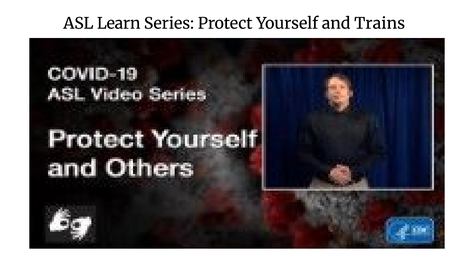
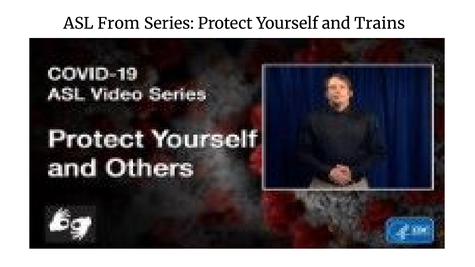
Learn: Learn -> From
